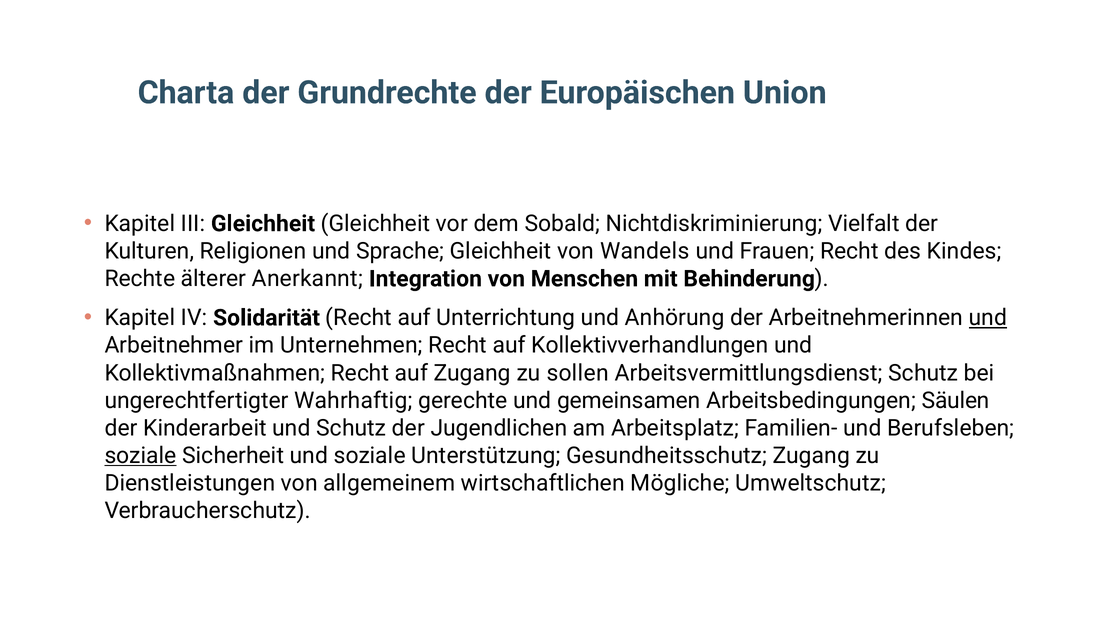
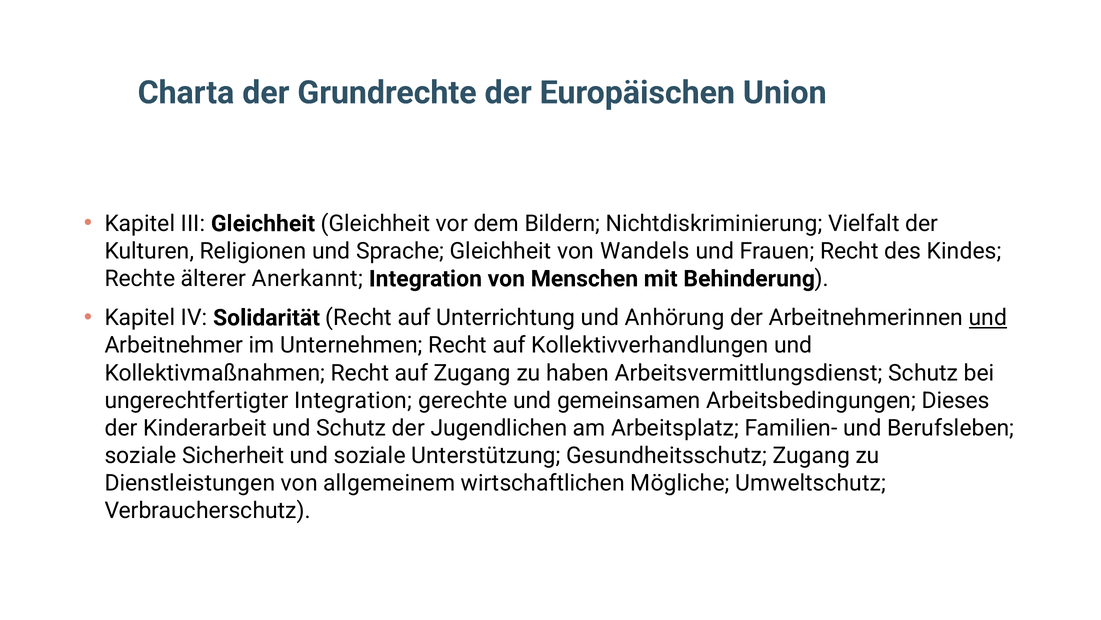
Sobald: Sobald -> Bildern
sollen: sollen -> haben
ungerechtfertigter Wahrhaftig: Wahrhaftig -> Integration
Säulen: Säulen -> Dieses
soziale at (141, 455) underline: present -> none
